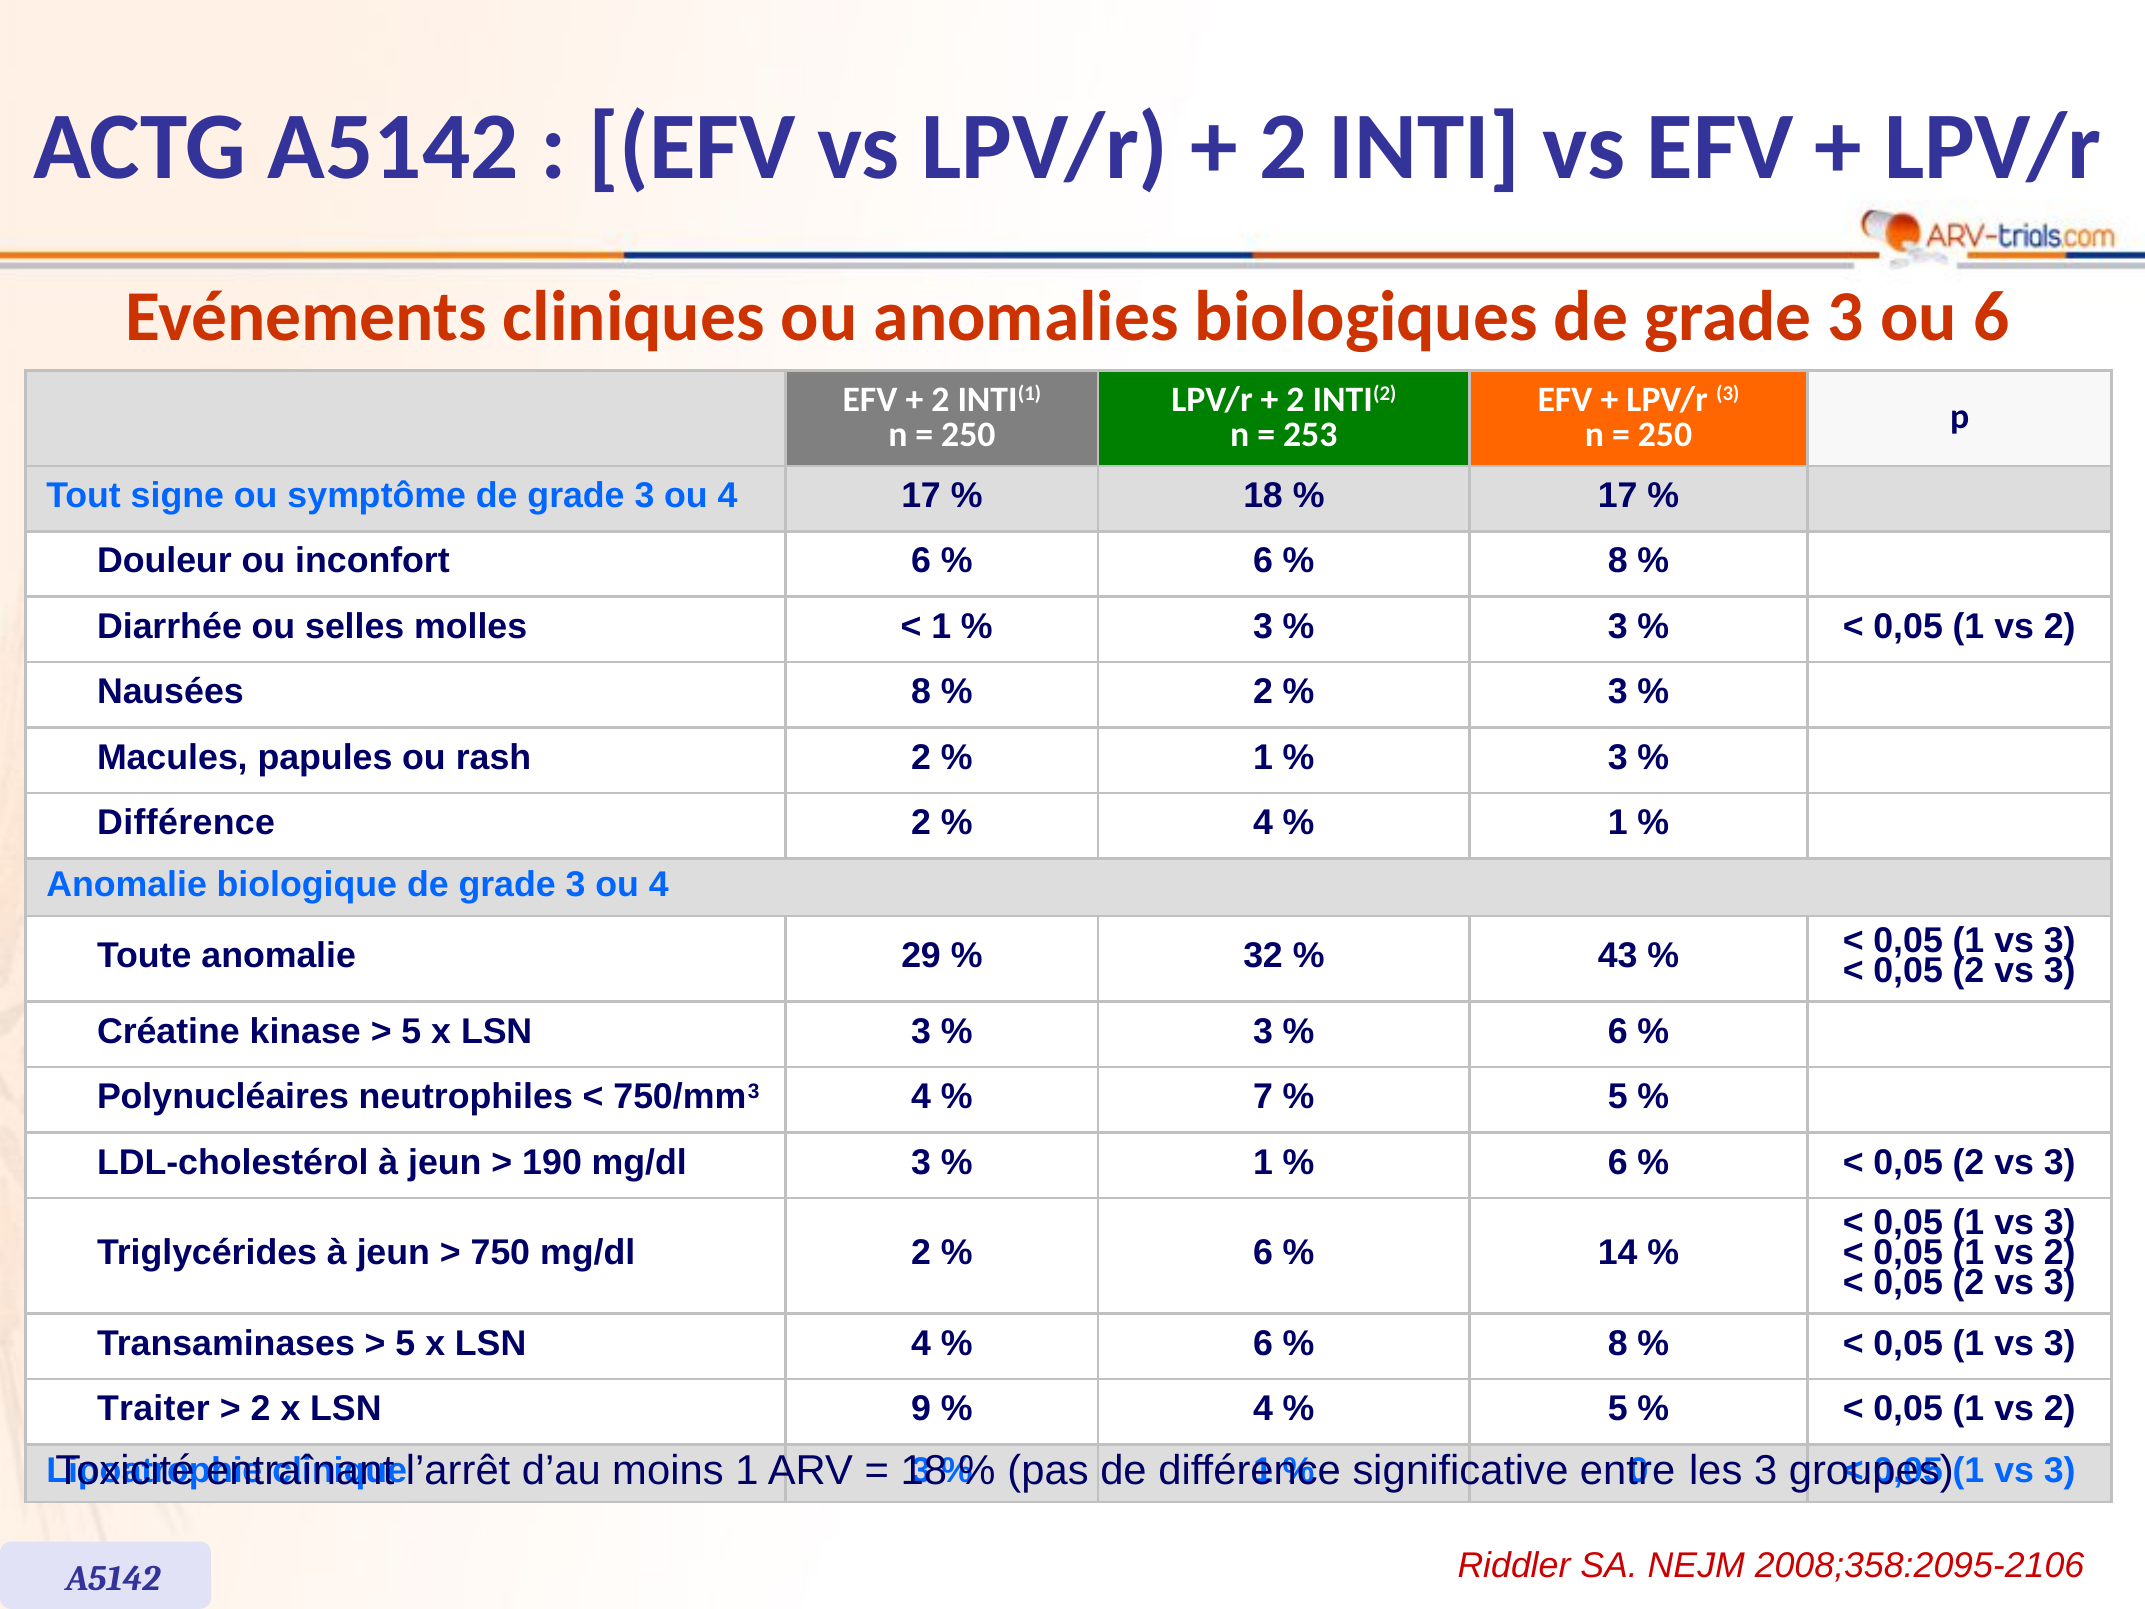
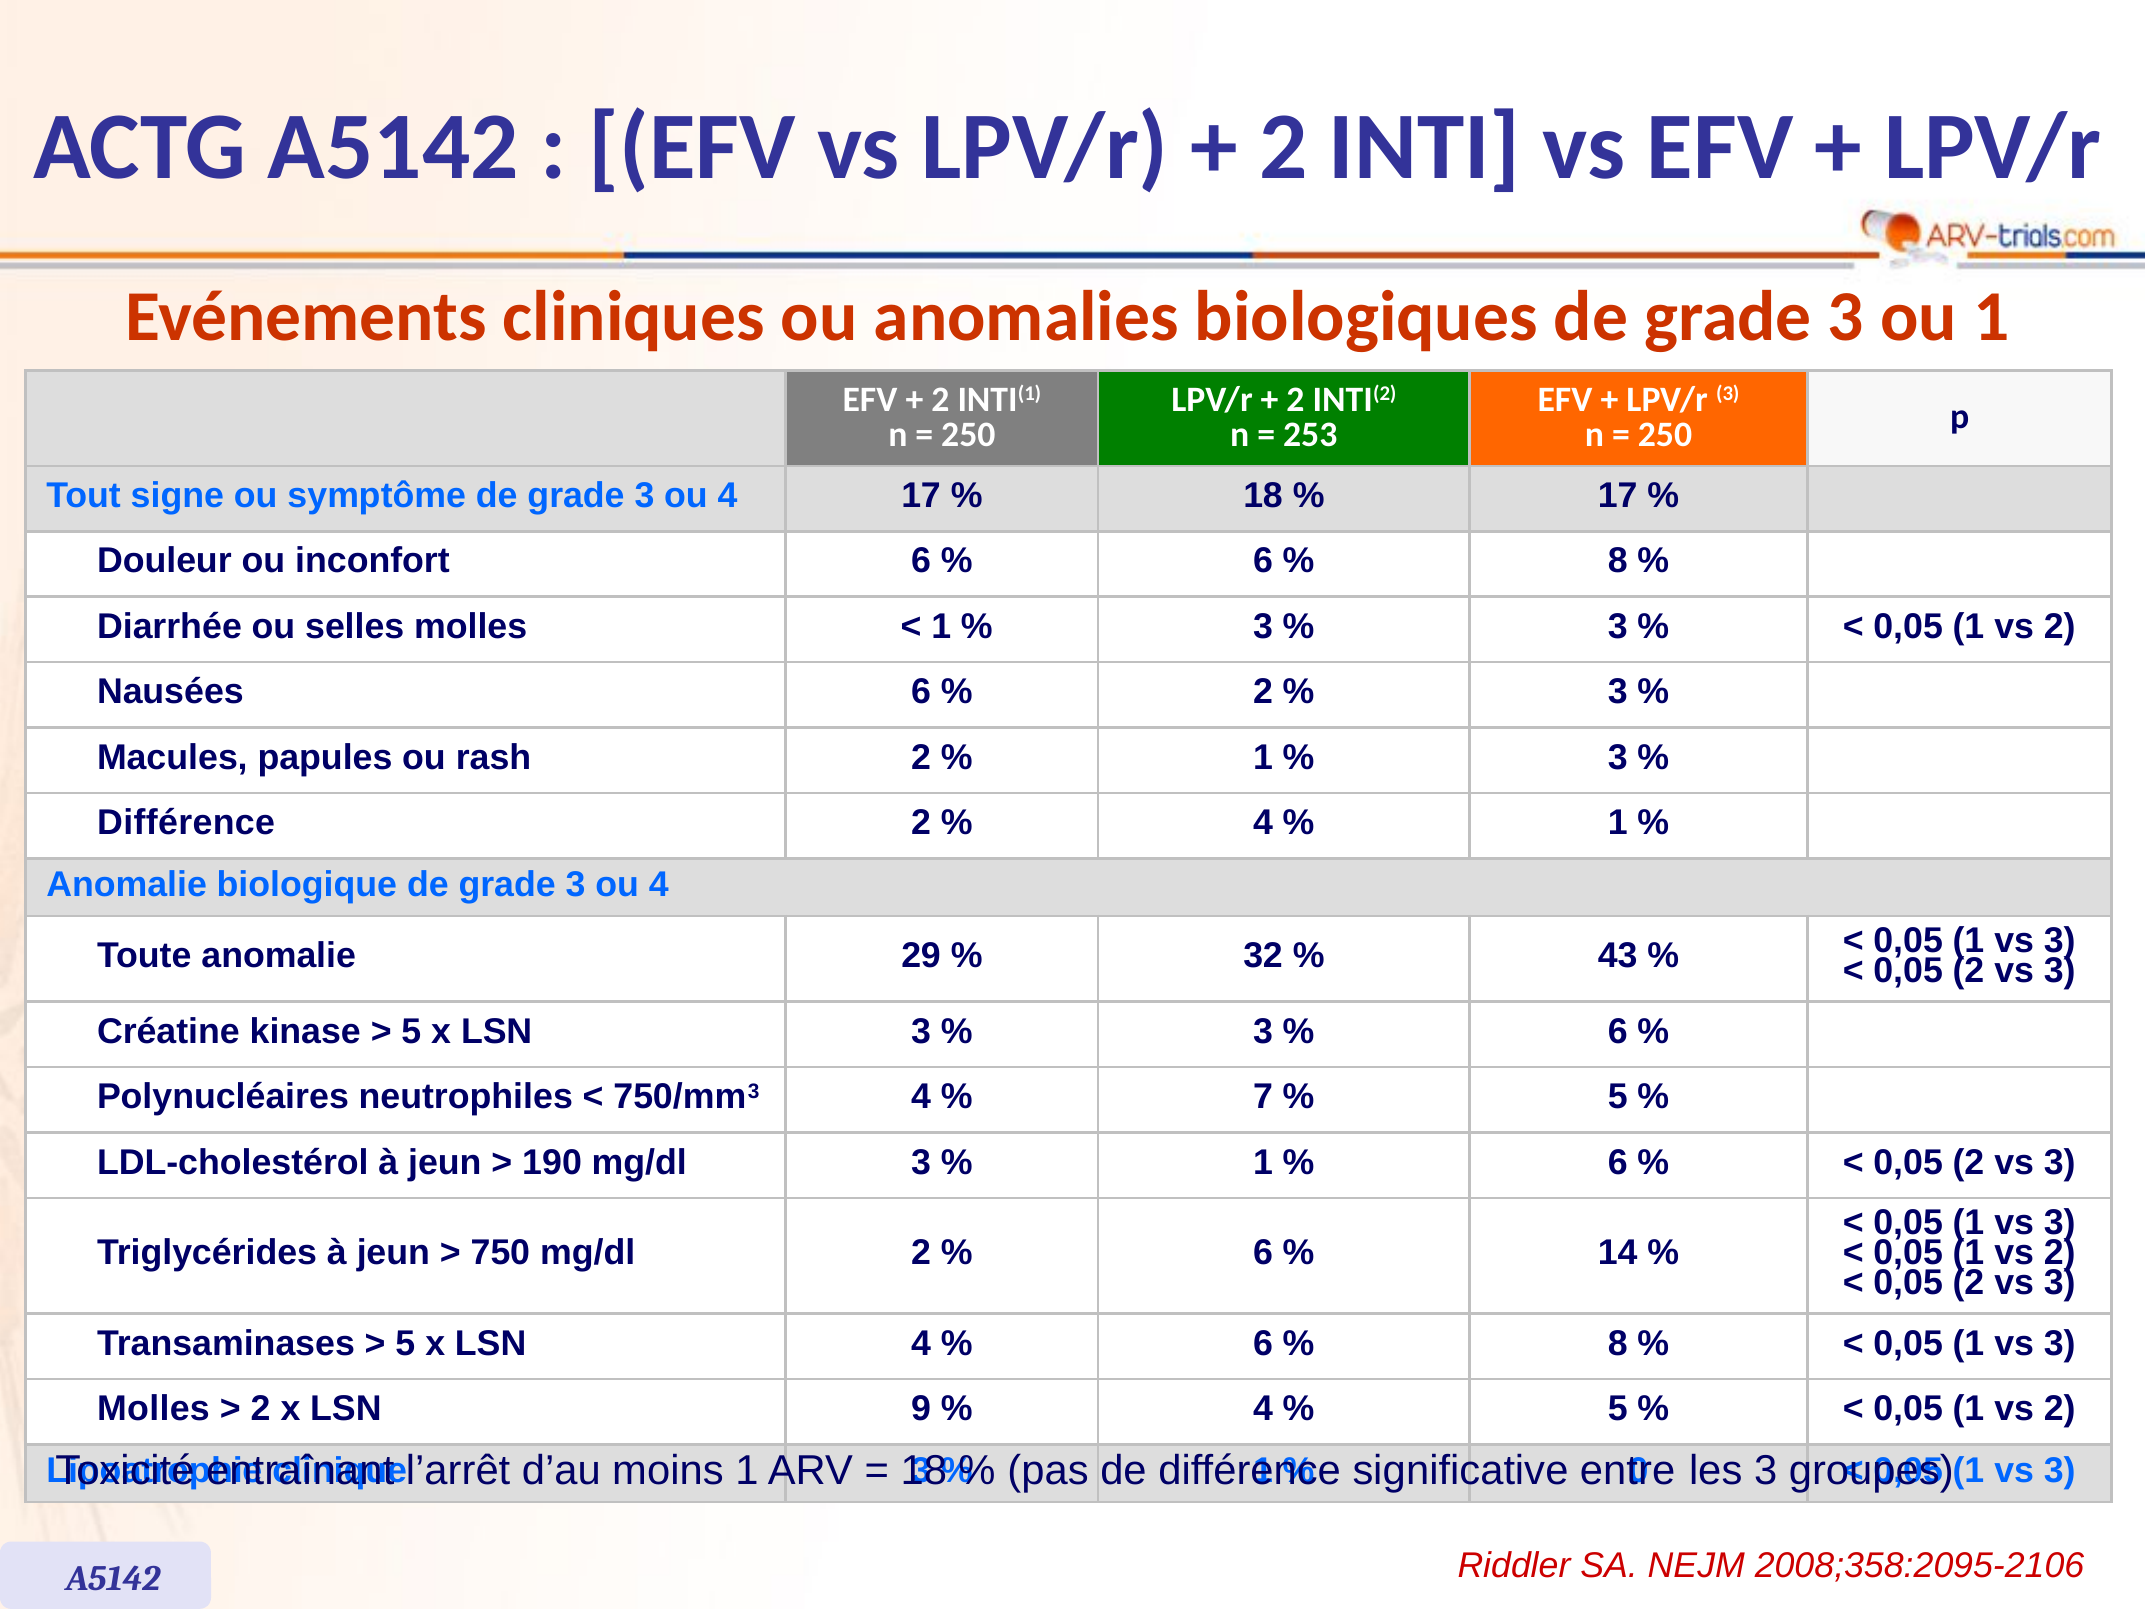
ou 6: 6 -> 1
Nausées 8: 8 -> 6
Traiter at (153, 1409): Traiter -> Molles
